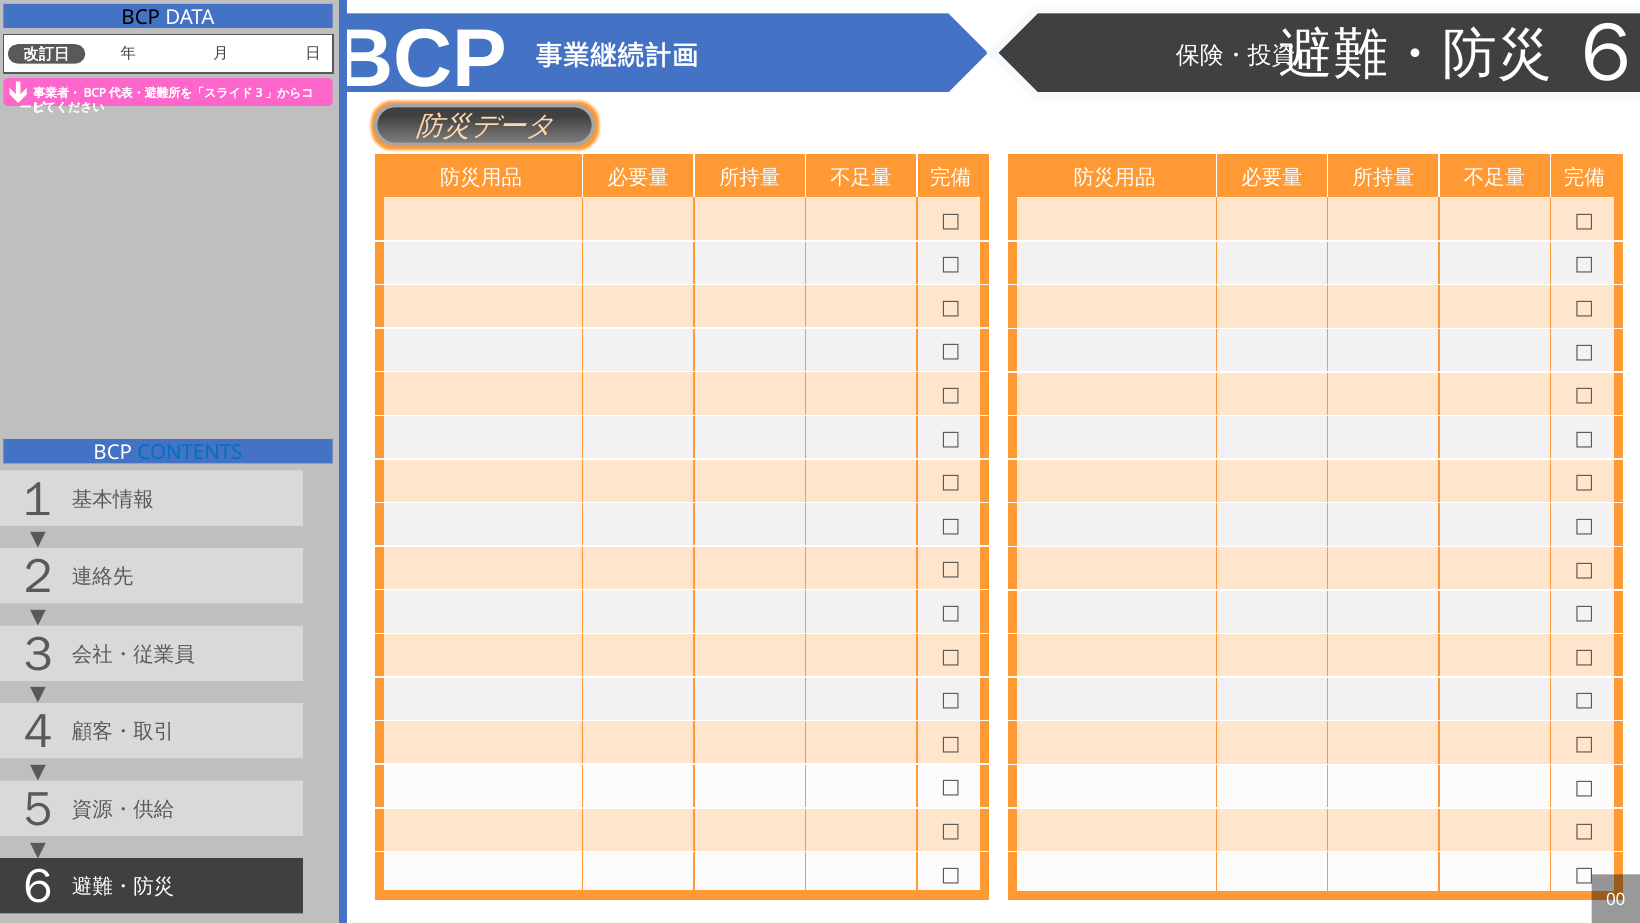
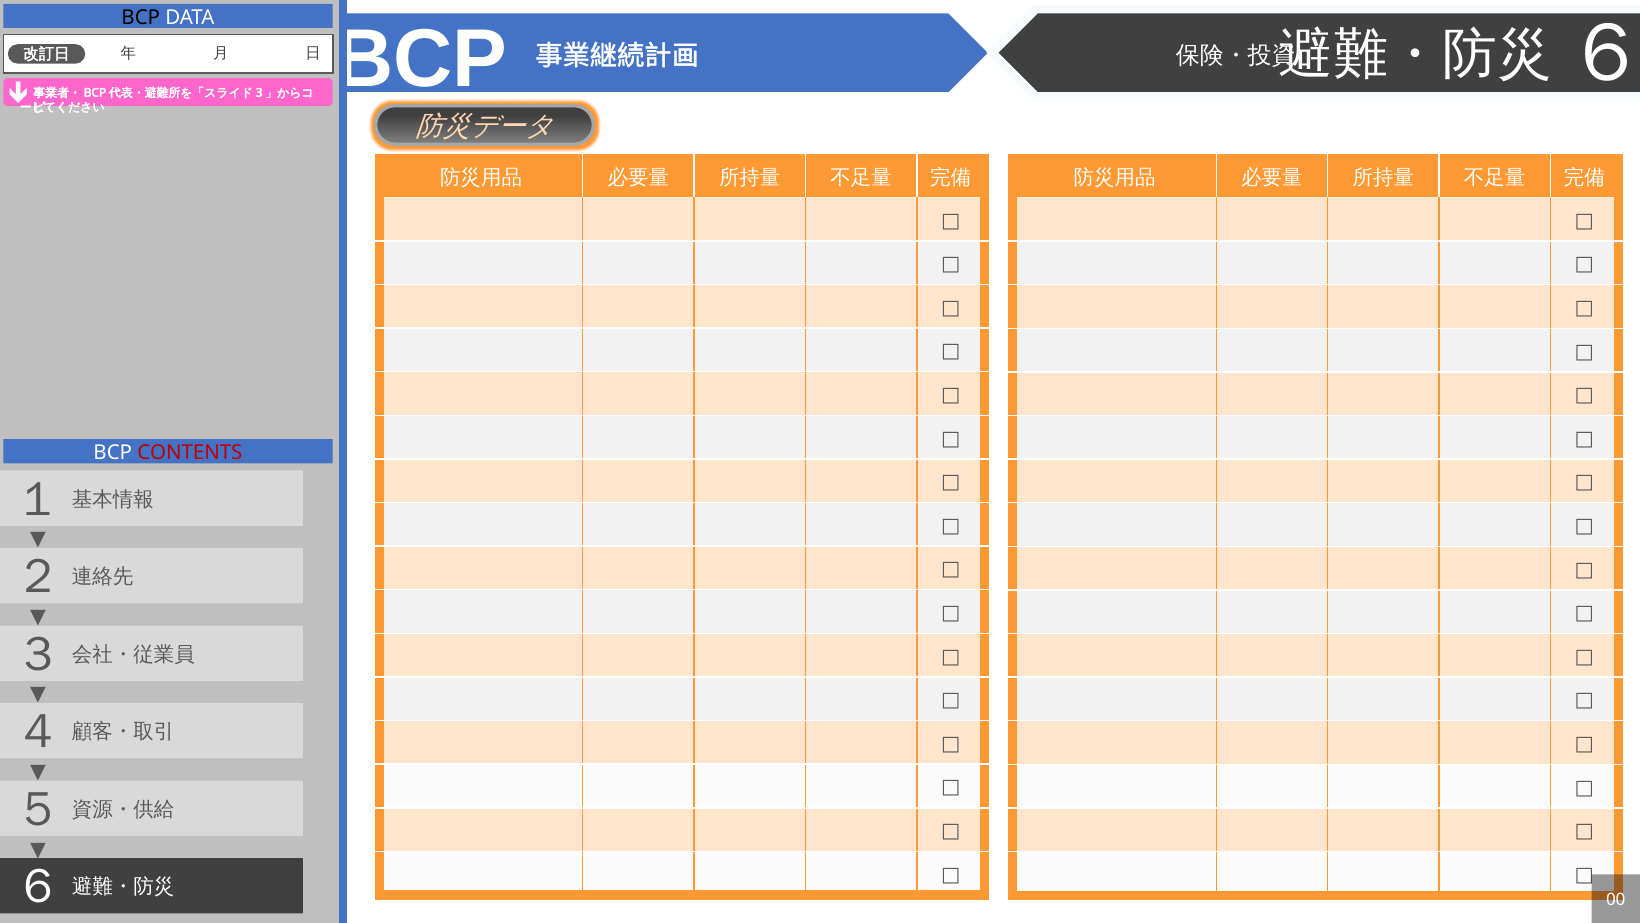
CONTENTS colour: blue -> red
